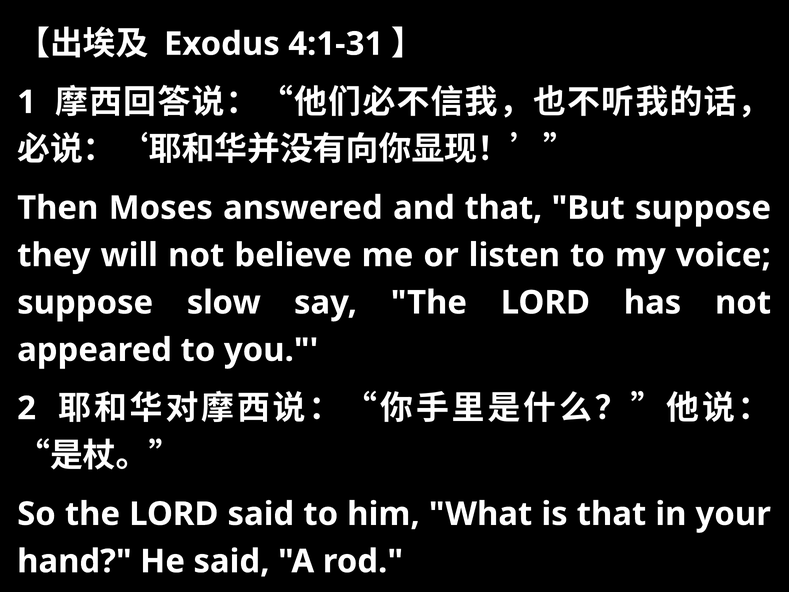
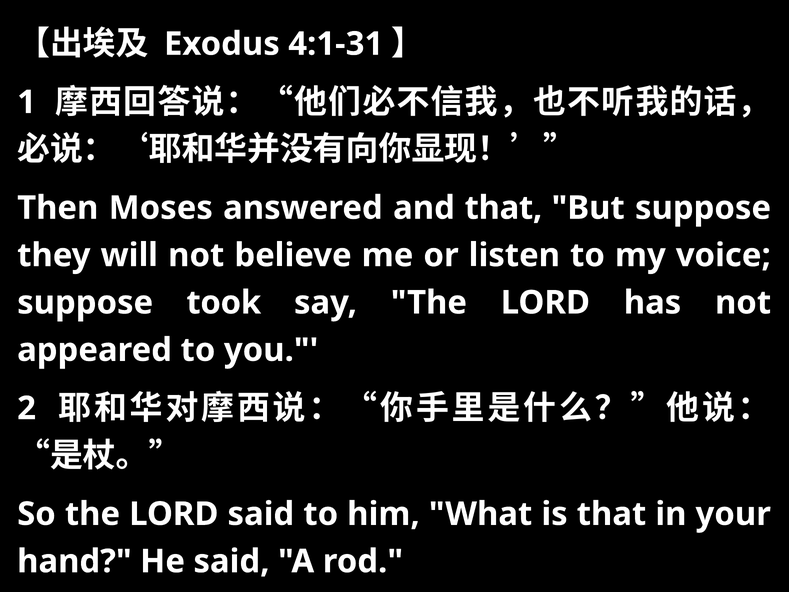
slow: slow -> took
